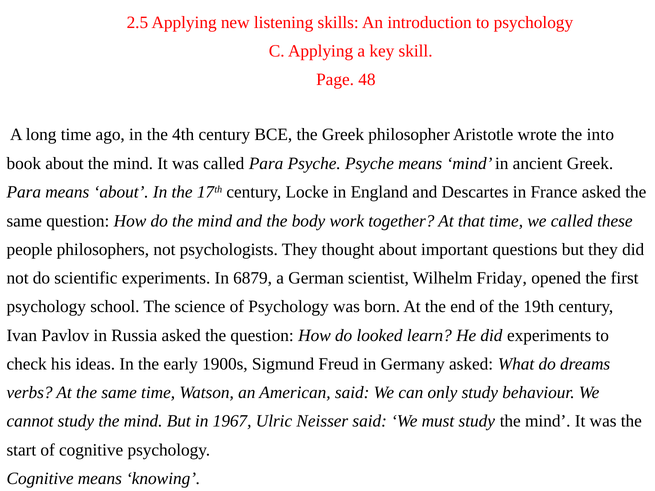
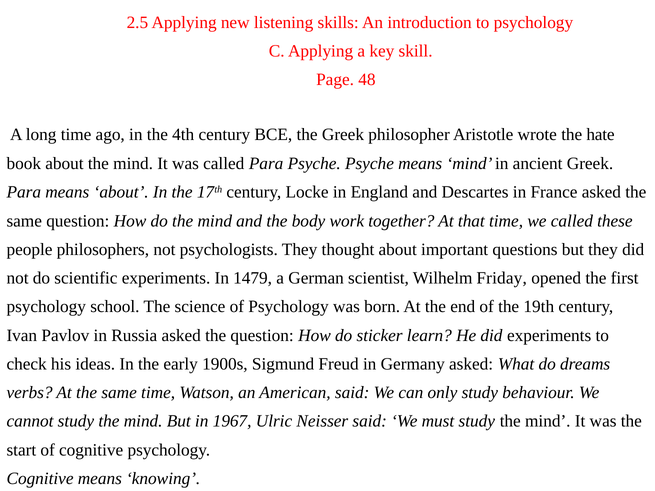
into: into -> hate
6879: 6879 -> 1479
looked: looked -> sticker
